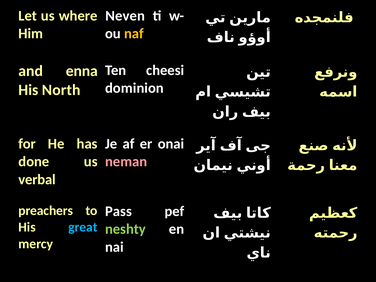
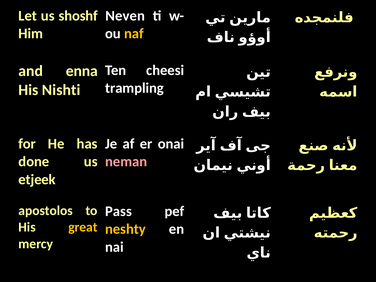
where: where -> shoshf
dominion: dominion -> trampling
North: North -> Nishti
verbal: verbal -> etjeek
preachers: preachers -> apostolos
great colour: light blue -> yellow
neshty colour: light green -> yellow
